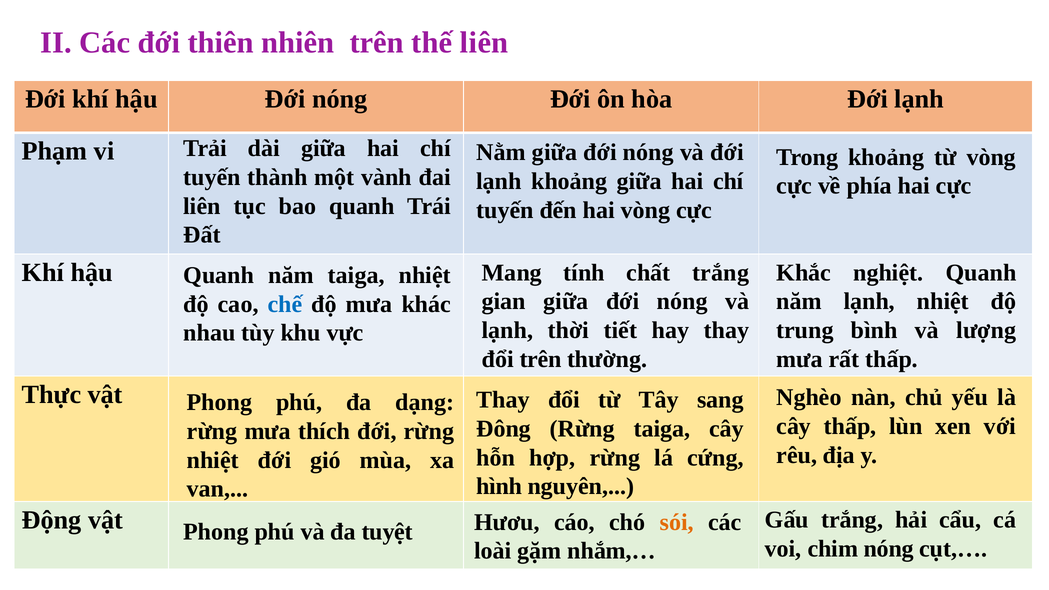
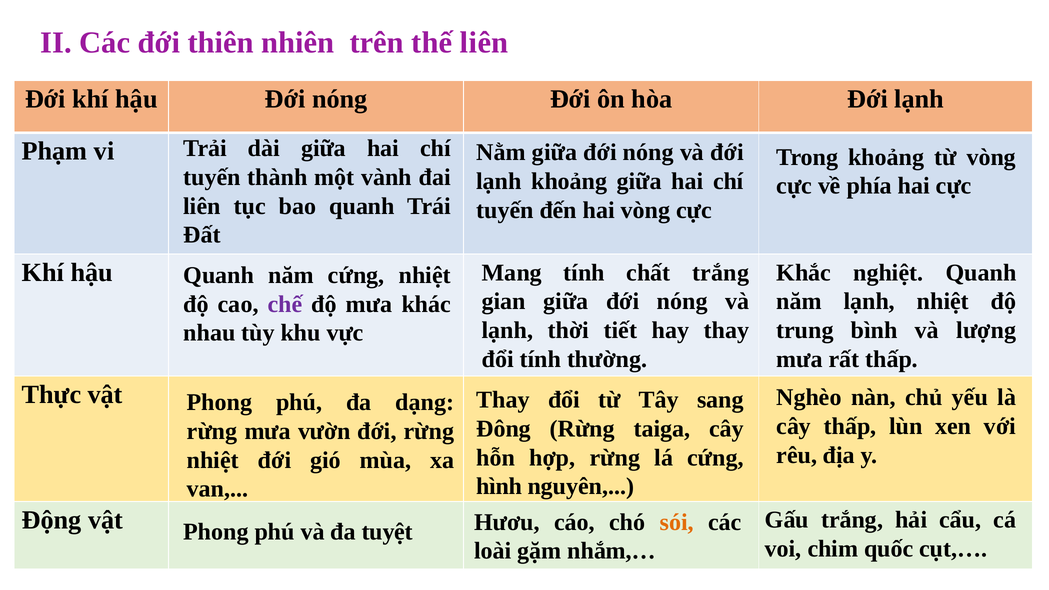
năm taiga: taiga -> cứng
chế colour: blue -> purple
đổi trên: trên -> tính
thích: thích -> vườn
chim nóng: nóng -> quốc
